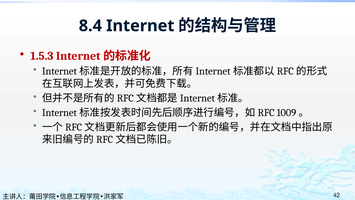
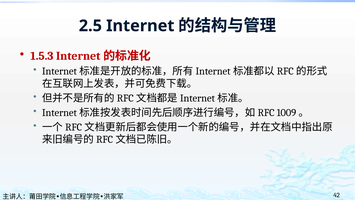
8.4: 8.4 -> 2.5
